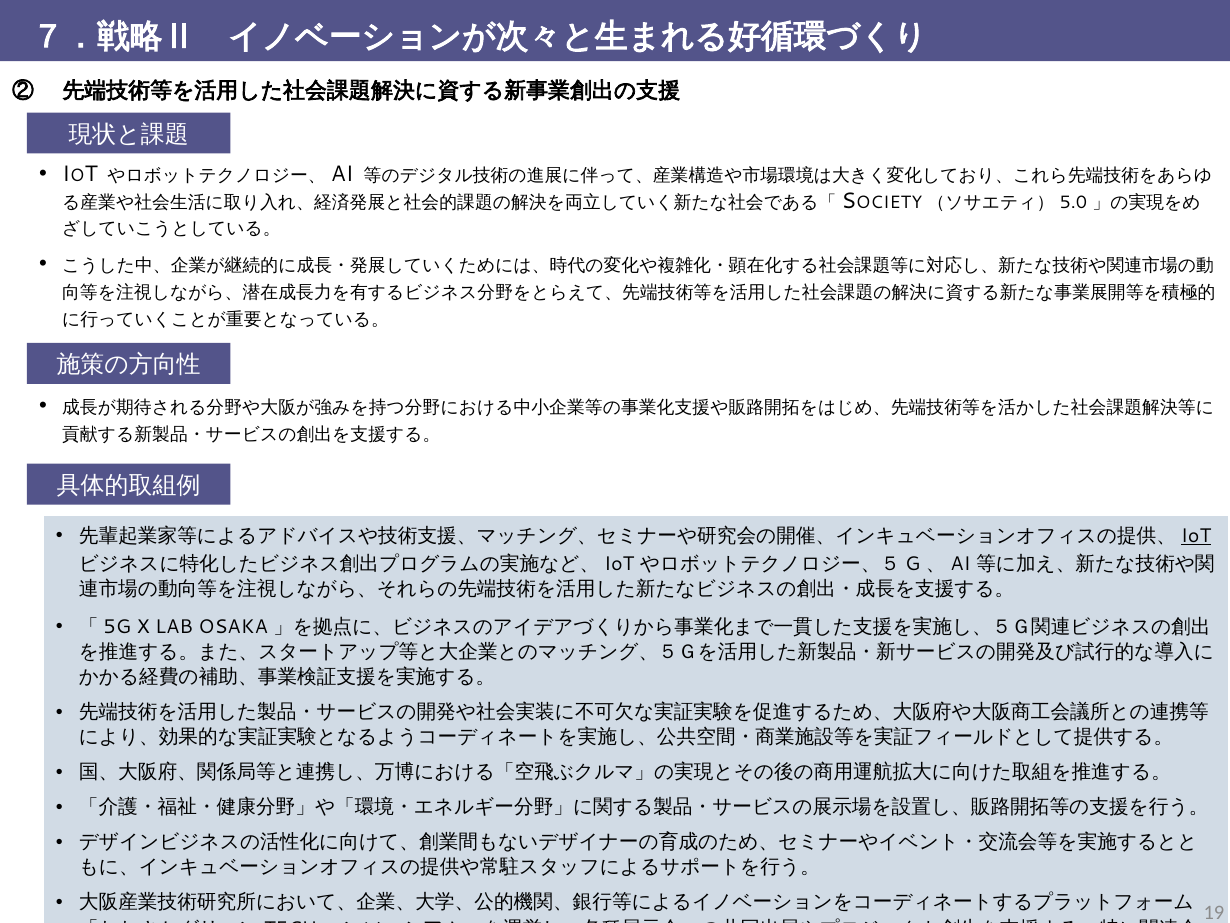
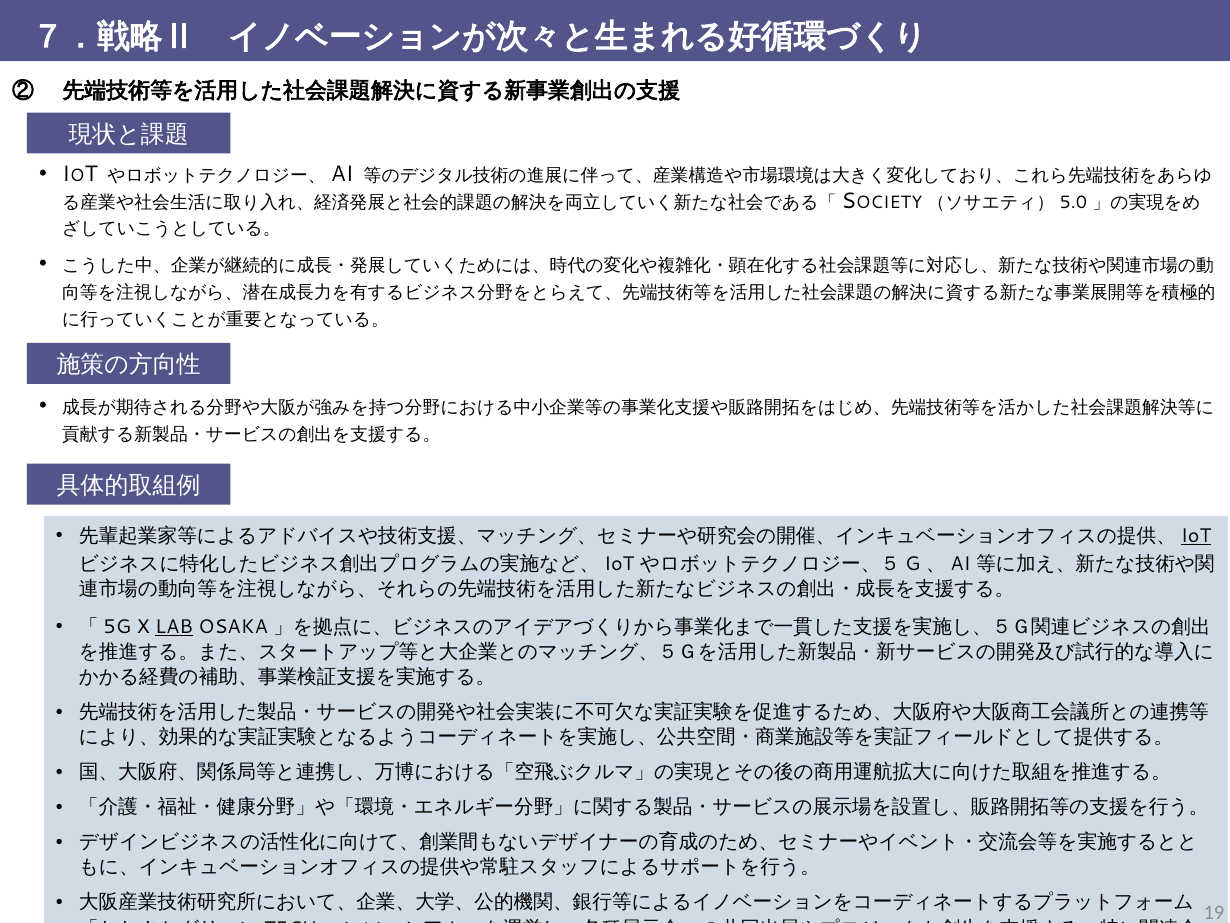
LAB underline: none -> present
